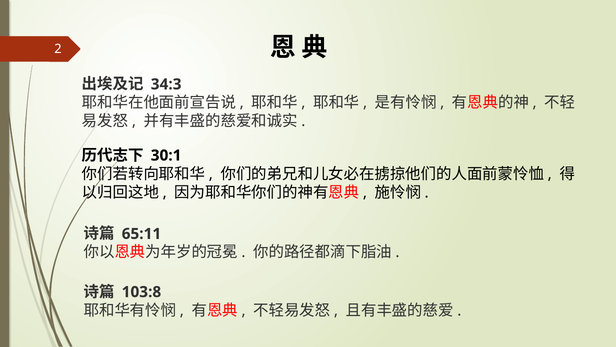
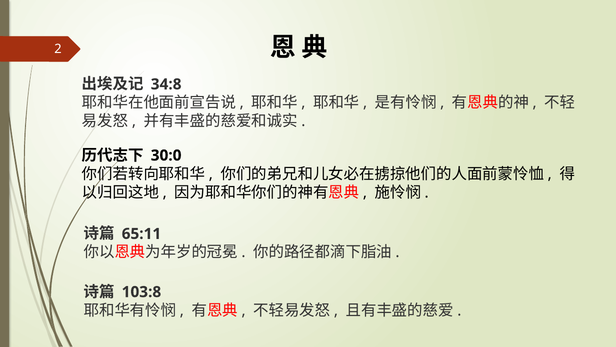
34:3: 34:3 -> 34:8
30:1: 30:1 -> 30:0
